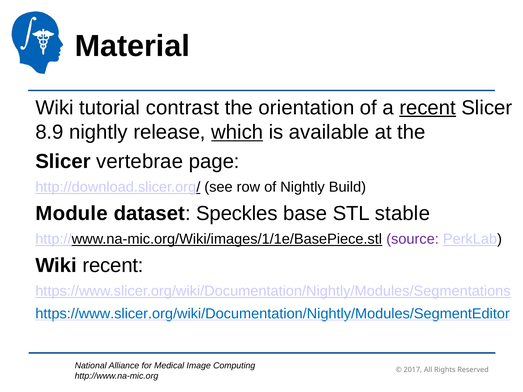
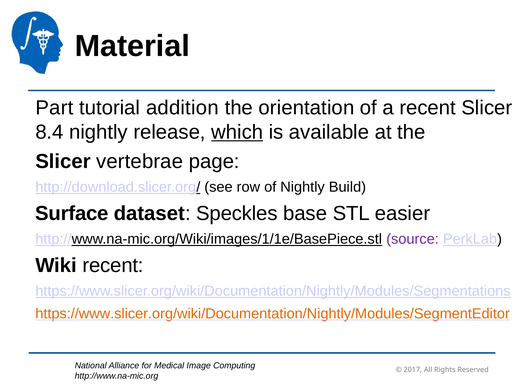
Wiki at (55, 108): Wiki -> Part
contrast: contrast -> addition
recent at (428, 108) underline: present -> none
8.9: 8.9 -> 8.4
Module: Module -> Surface
stable: stable -> easier
https://www.slicer.org/wiki/Documentation/Nightly/Modules/SegmentEditor colour: blue -> orange
